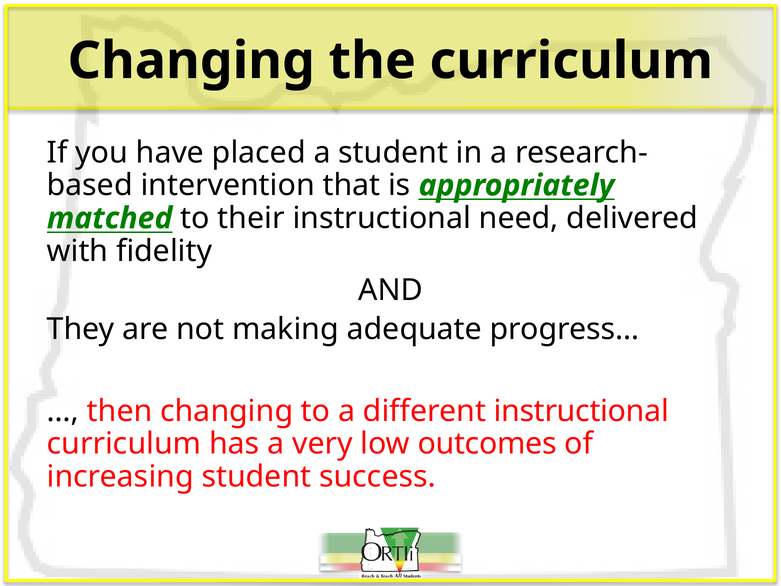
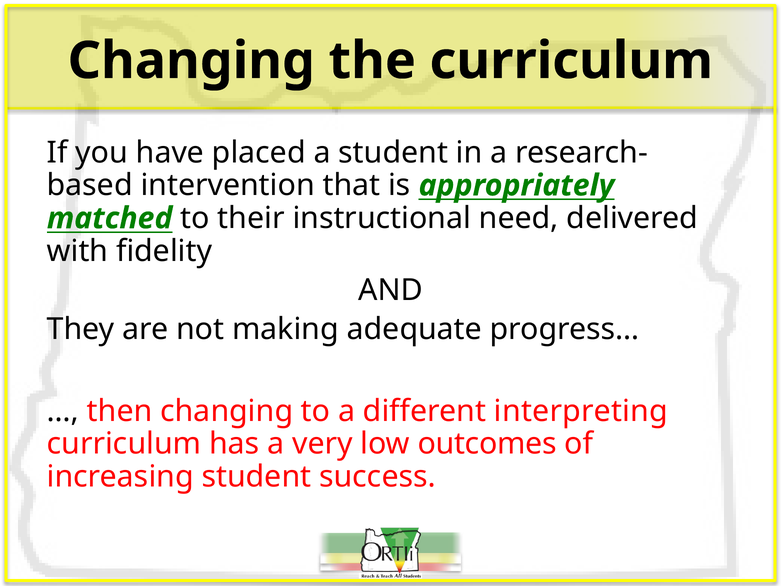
different instructional: instructional -> interpreting
